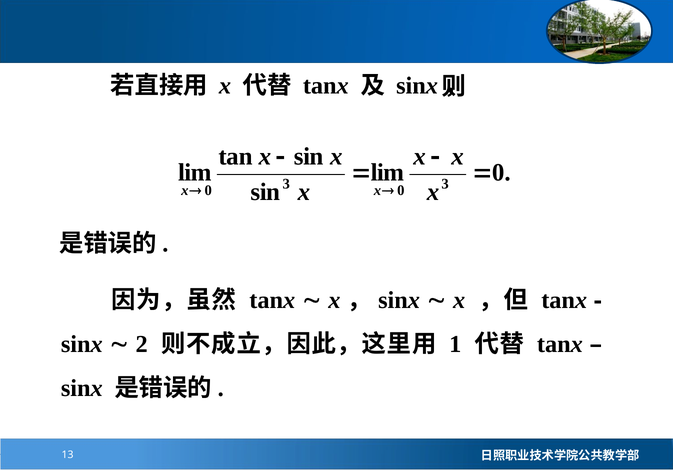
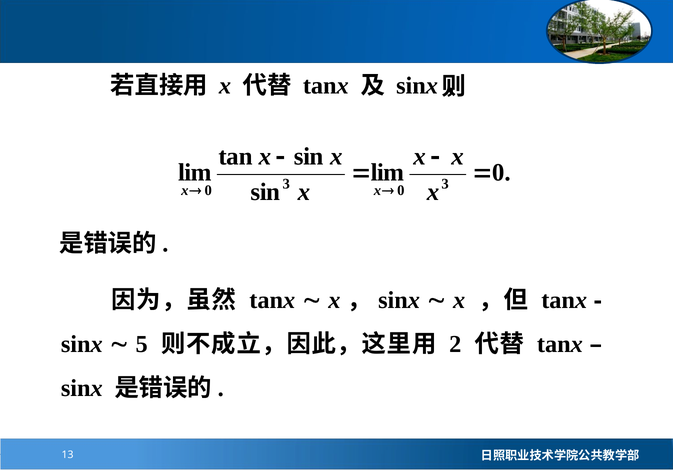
2: 2 -> 5
1: 1 -> 2
